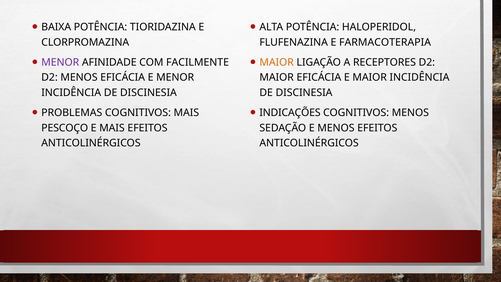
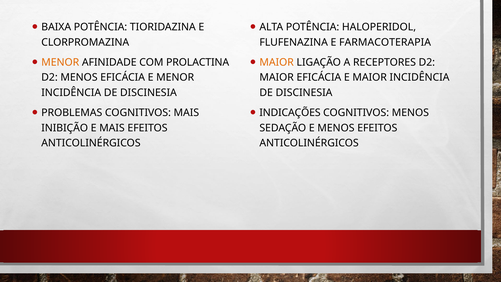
MENOR at (60, 62) colour: purple -> orange
FACILMENTE: FACILMENTE -> PROLACTINA
PESCOÇO: PESCOÇO -> INIBIÇÃO
